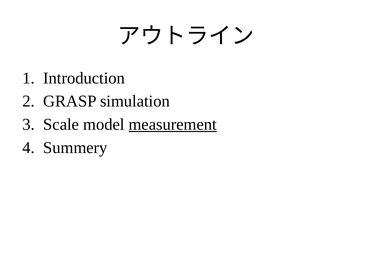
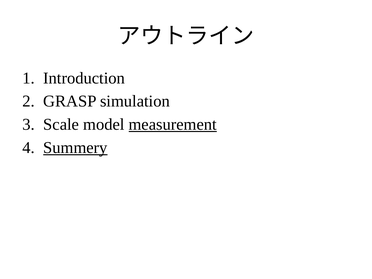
Summery underline: none -> present
